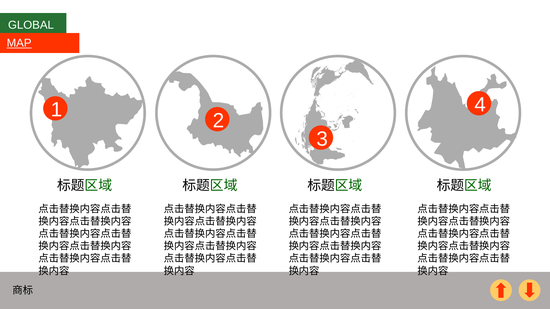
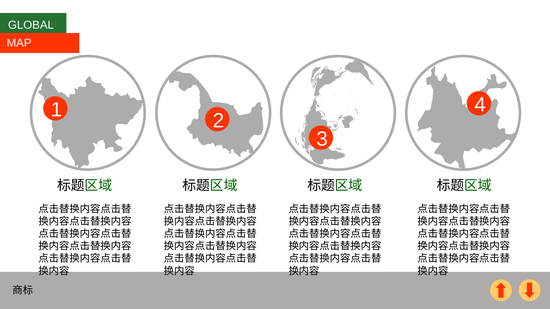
MAP underline: present -> none
